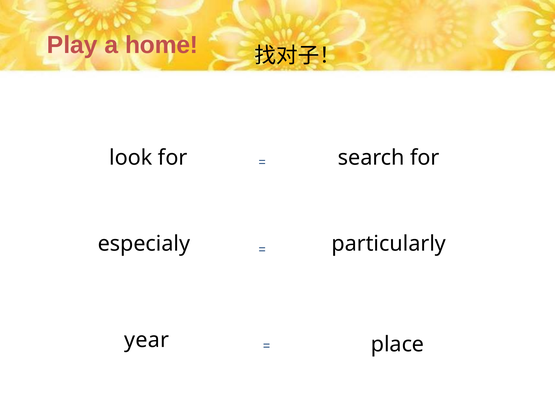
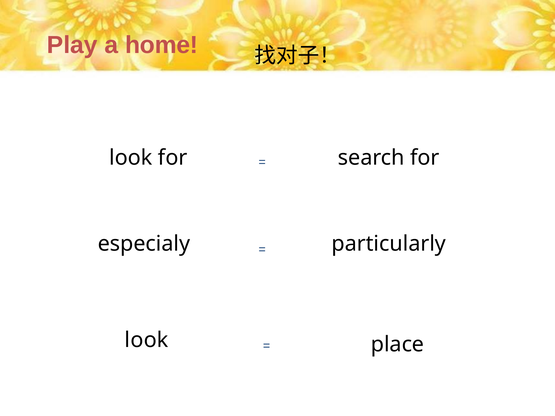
year at (147, 340): year -> look
